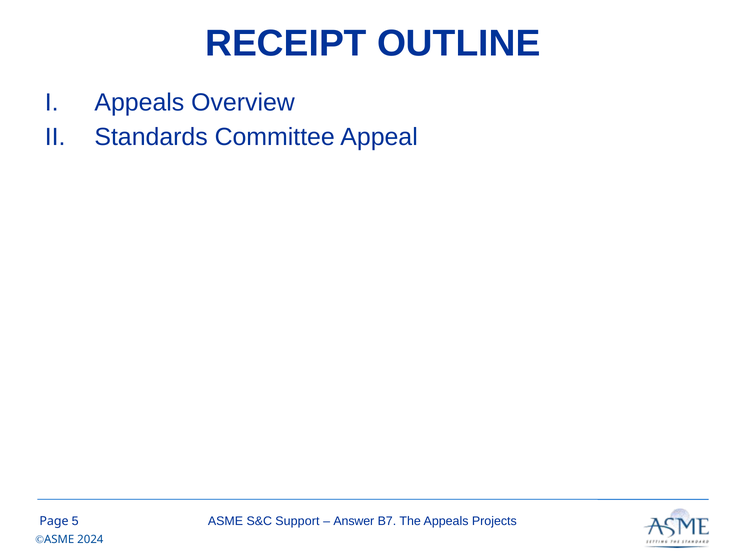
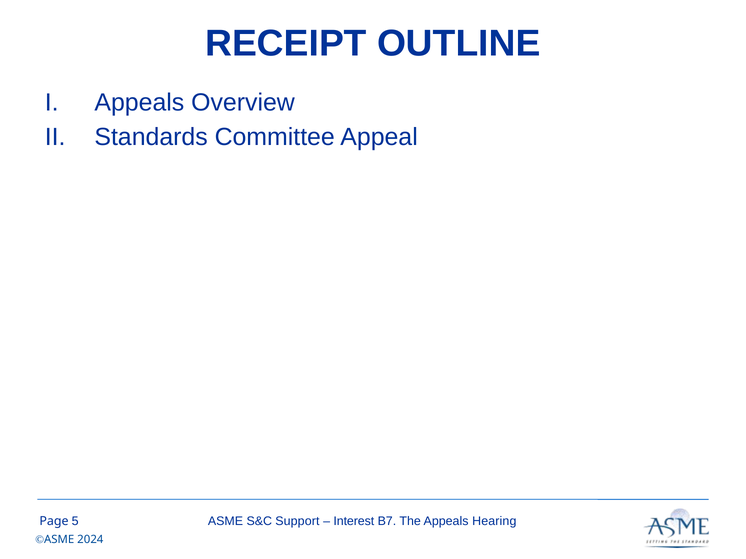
Answer: Answer -> Interest
Projects: Projects -> Hearing
